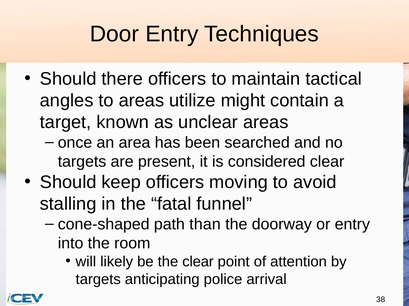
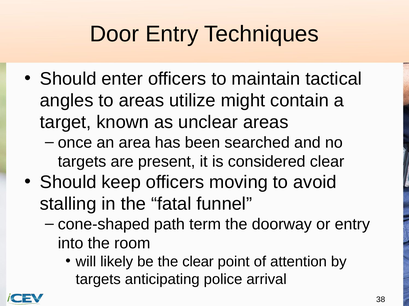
there: there -> enter
than: than -> term
